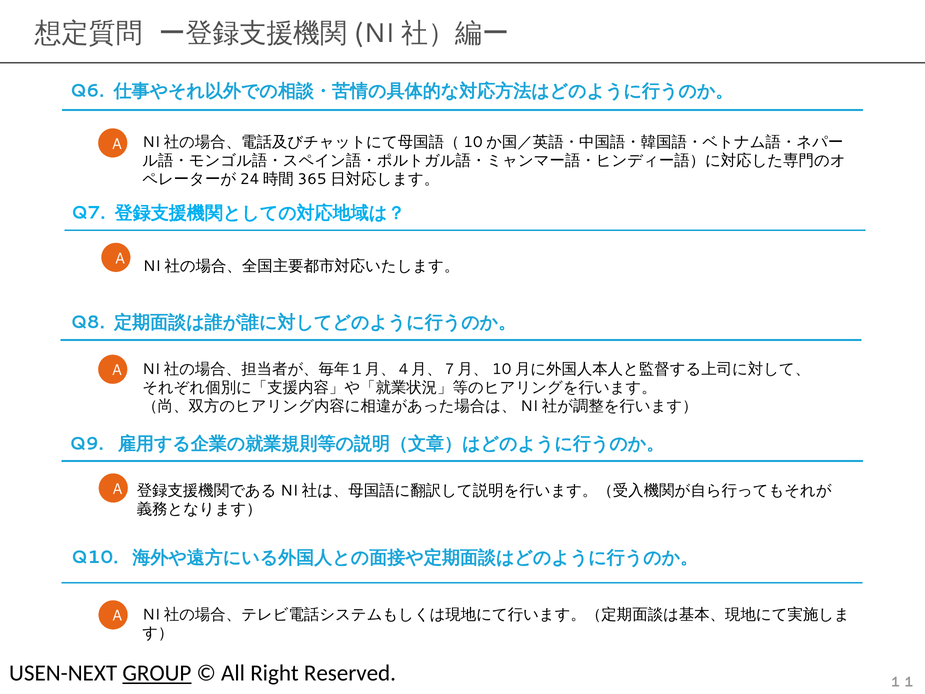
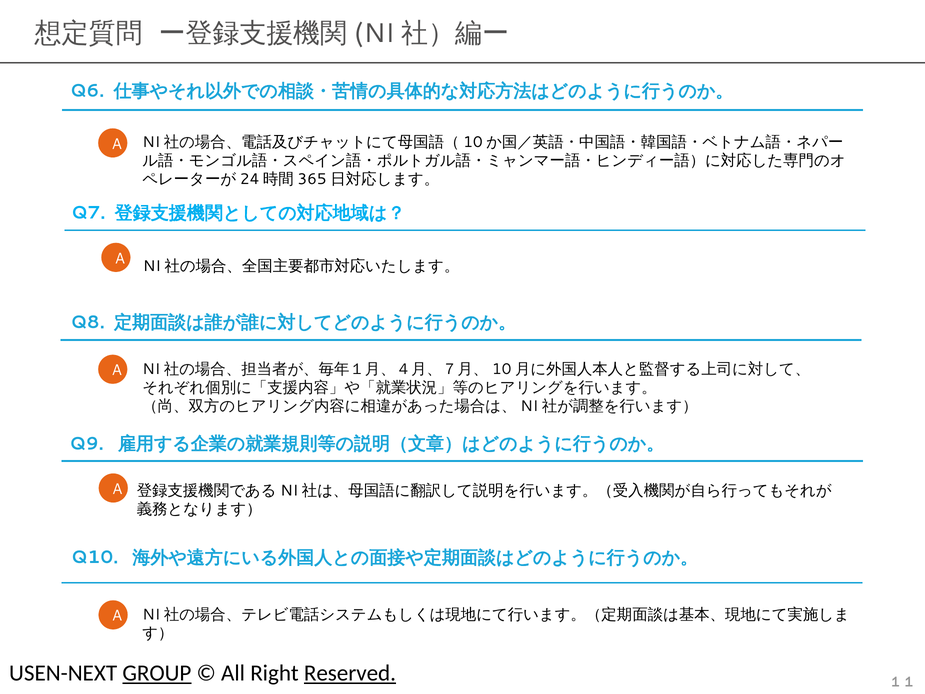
Reserved underline: none -> present
